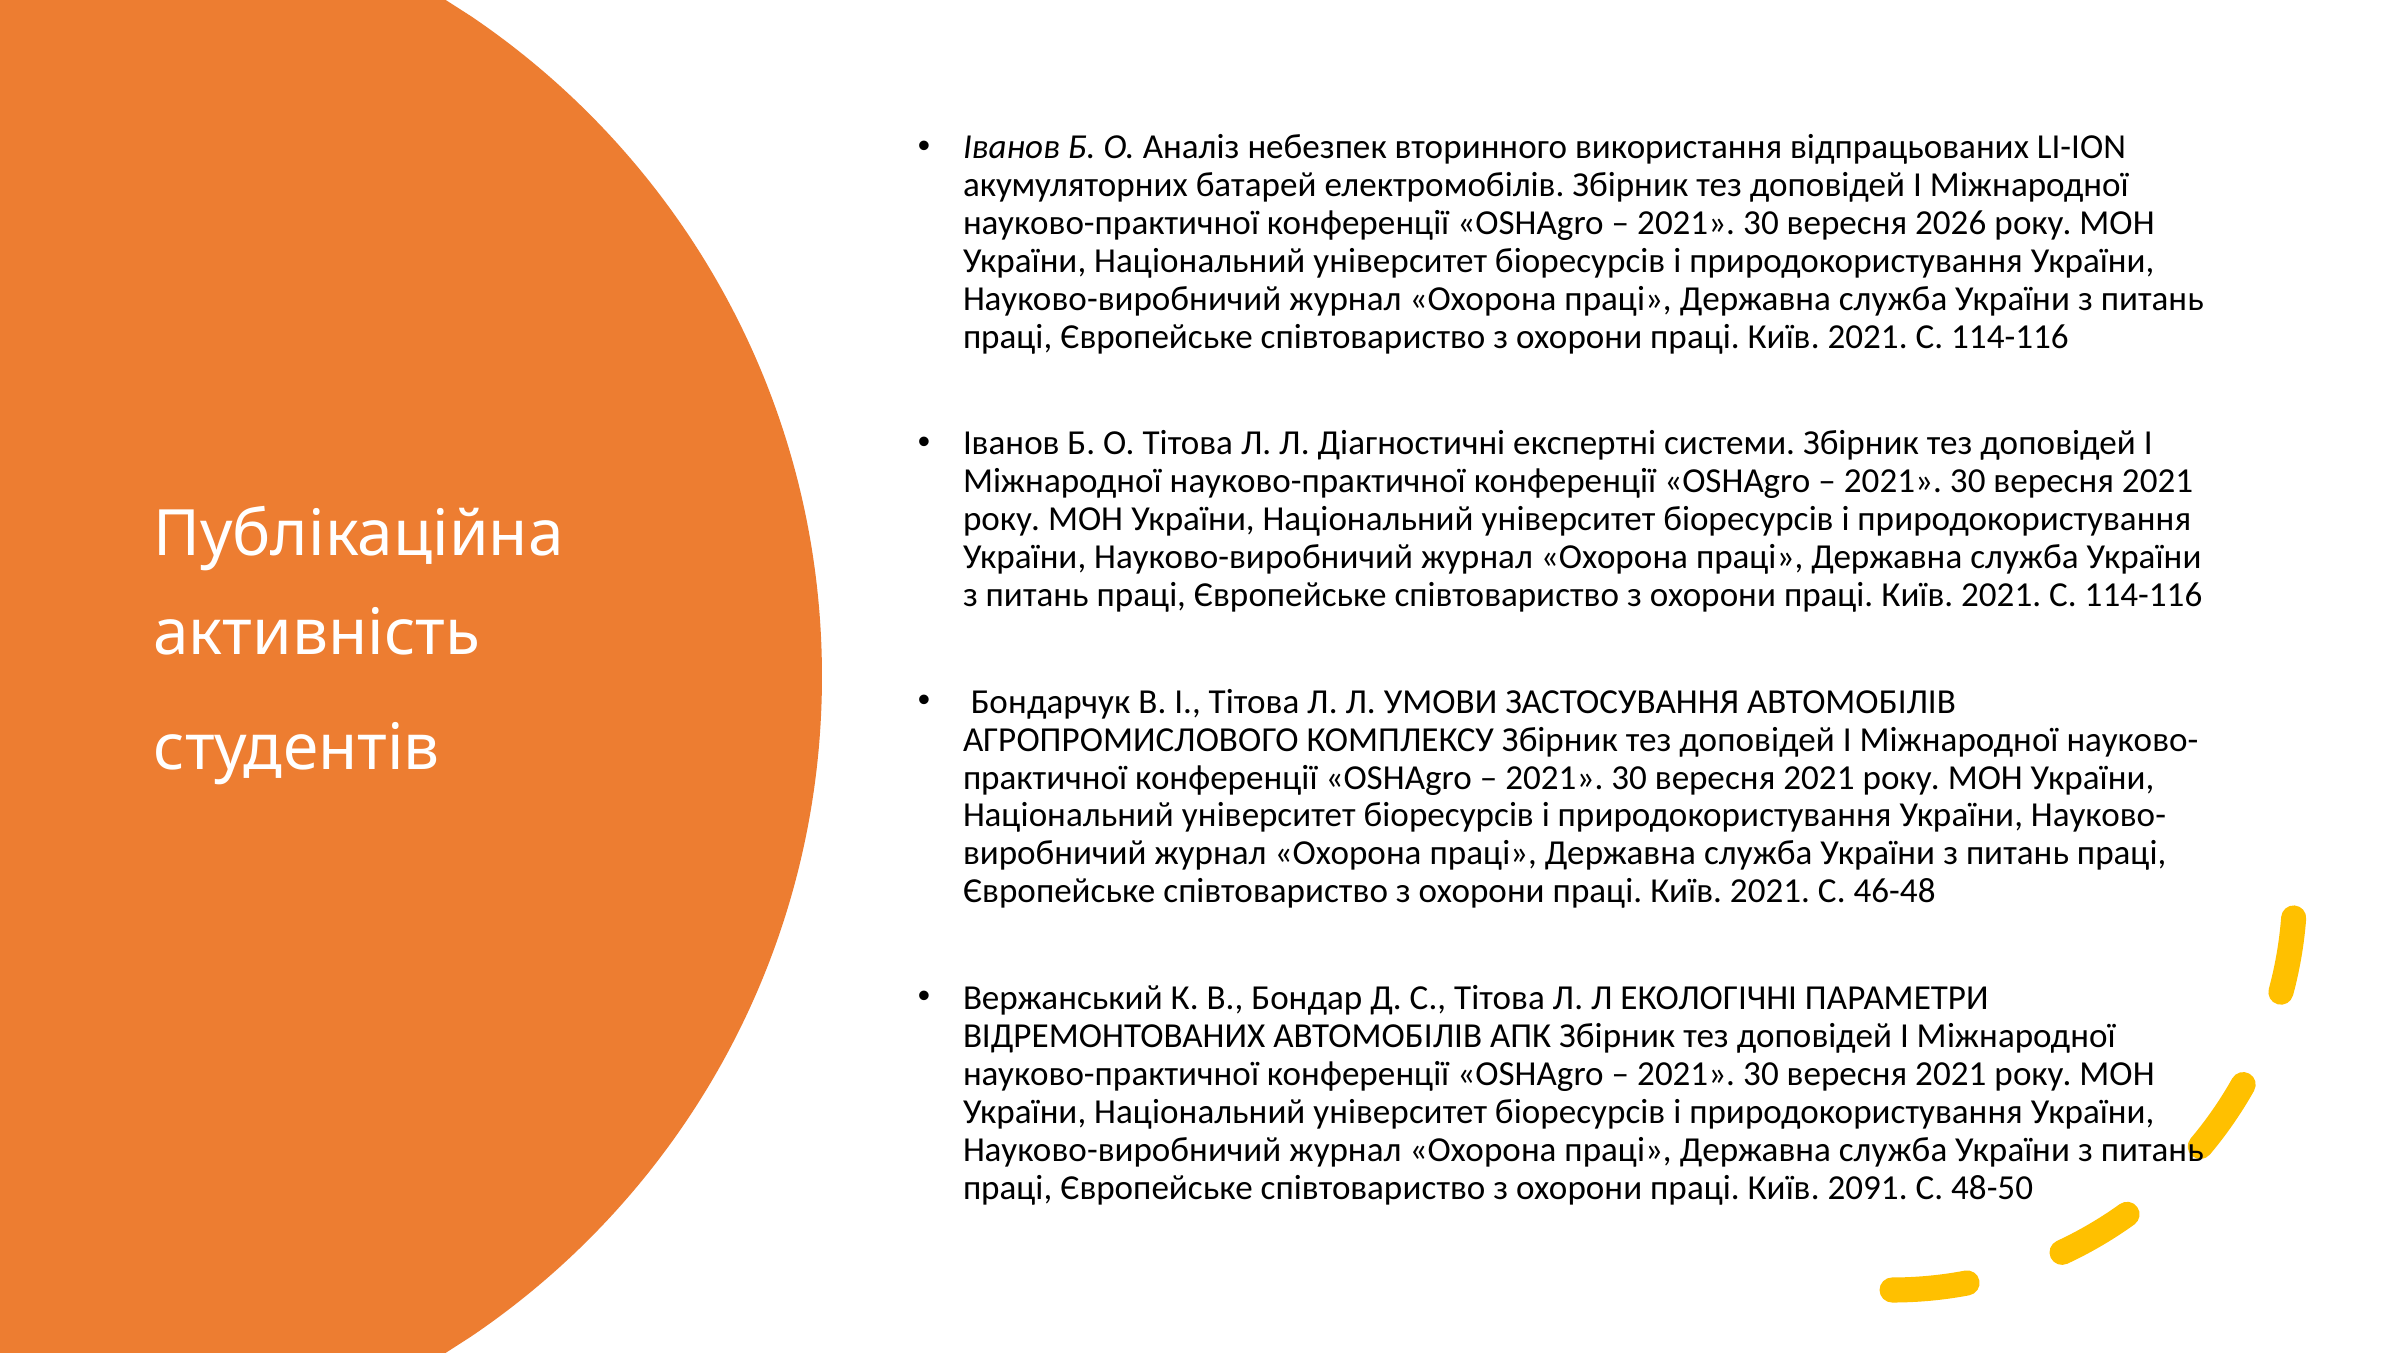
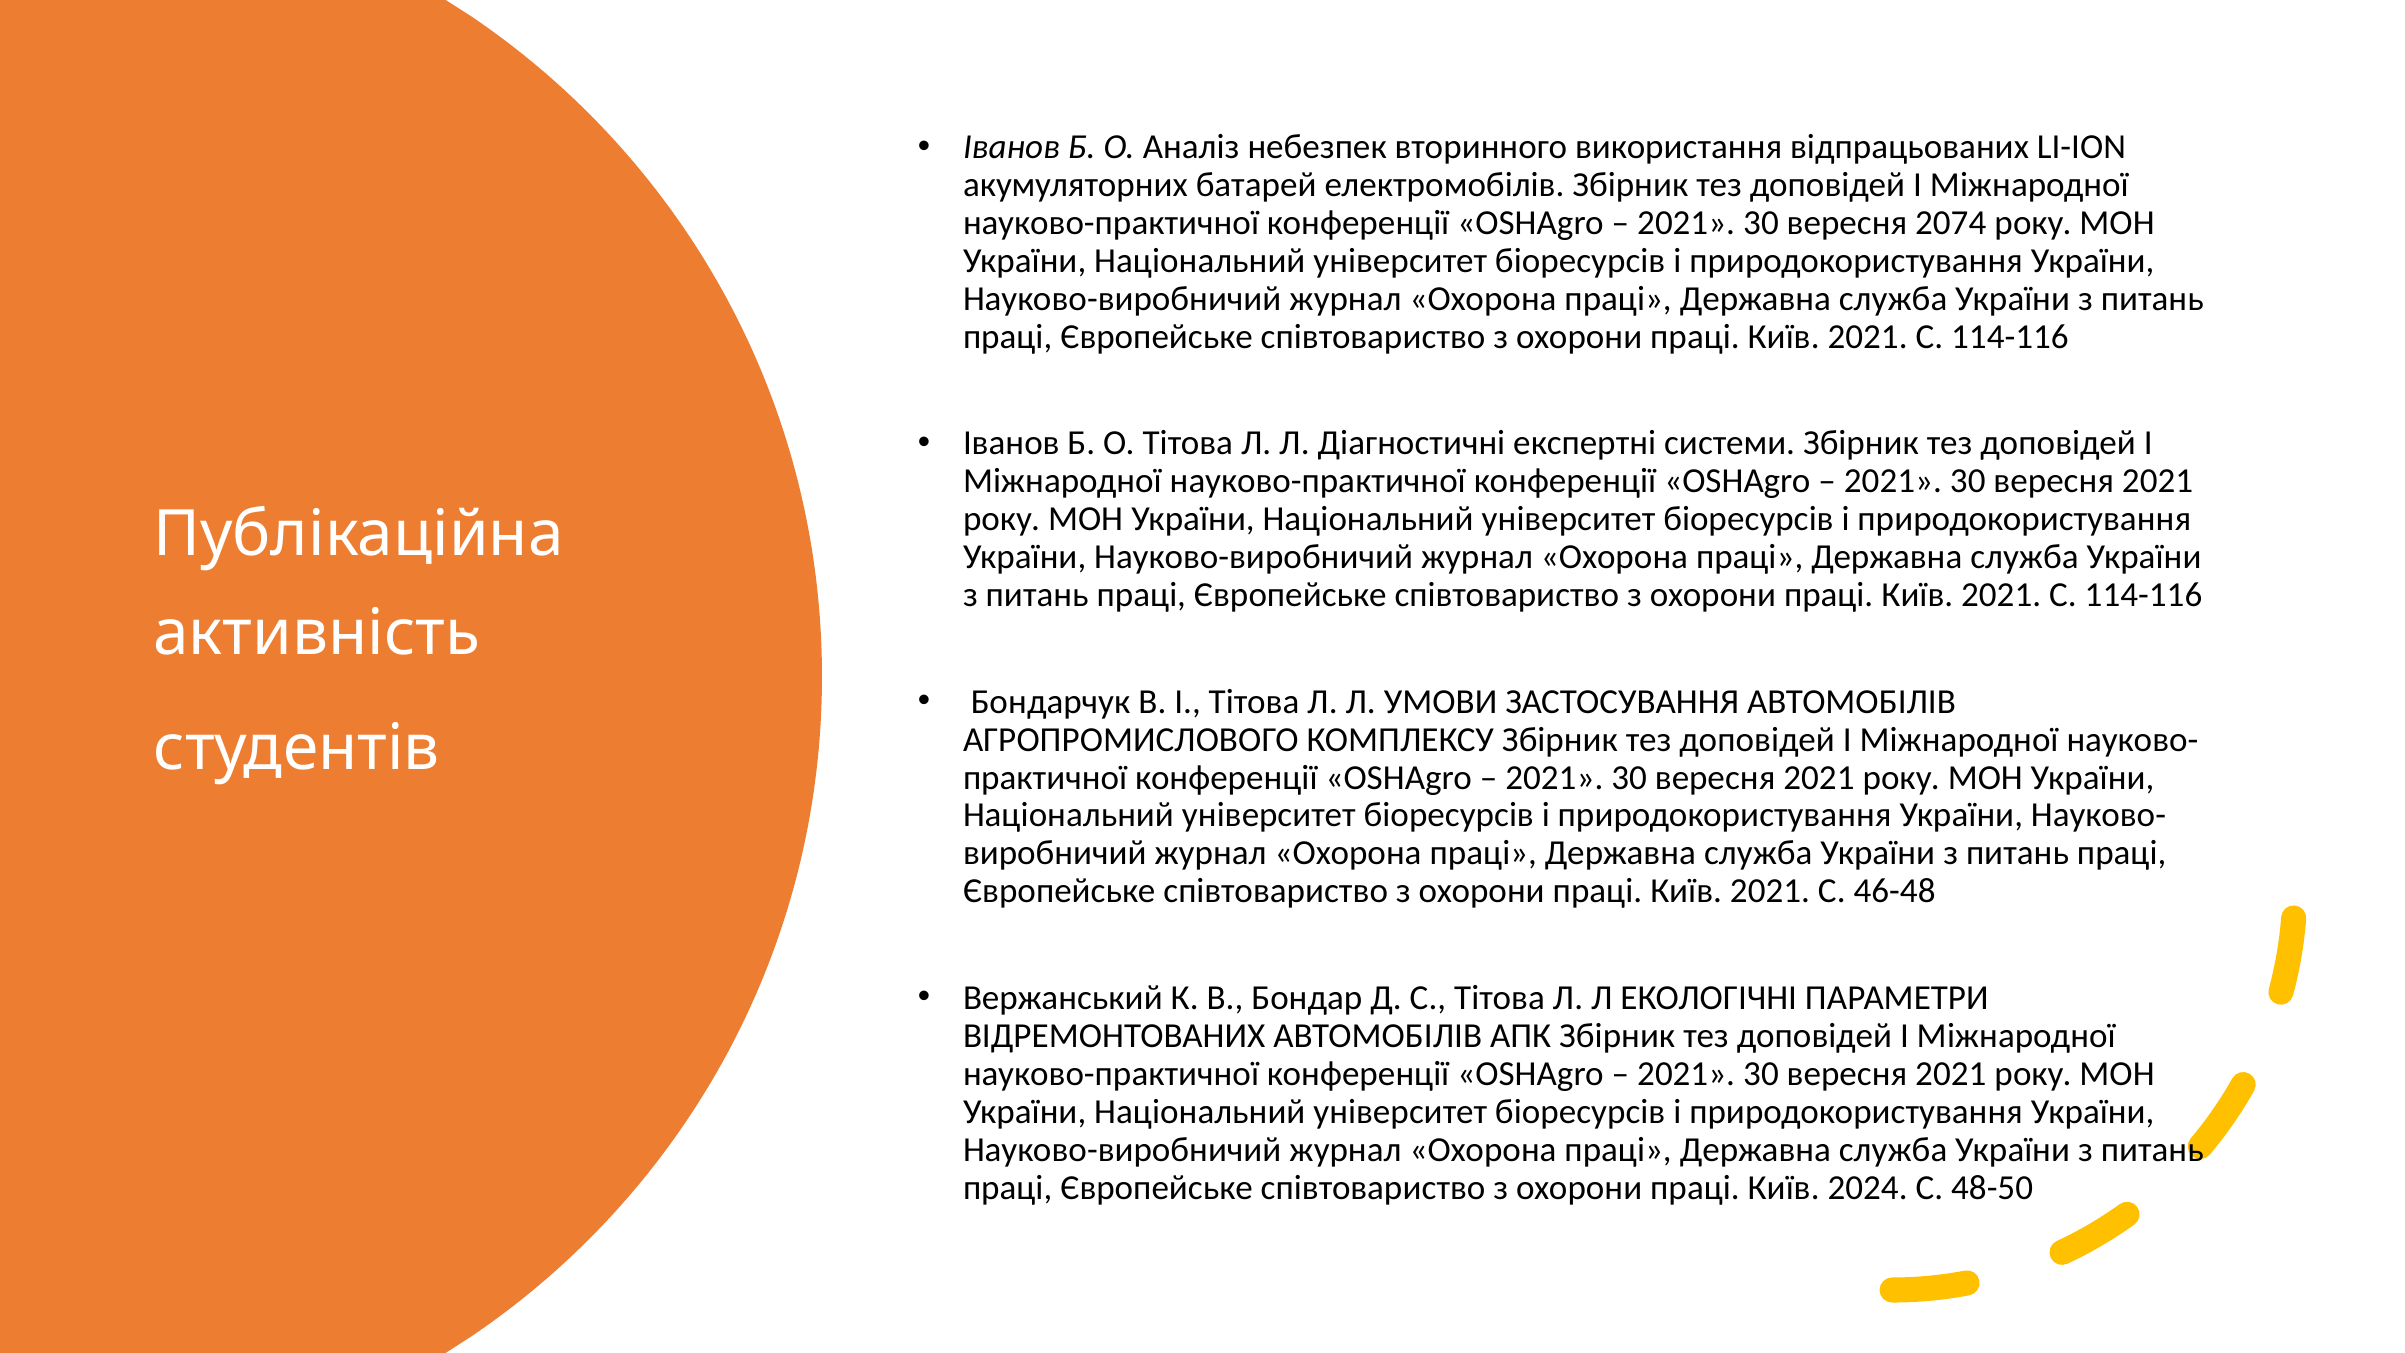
2026: 2026 -> 2074
2091: 2091 -> 2024
